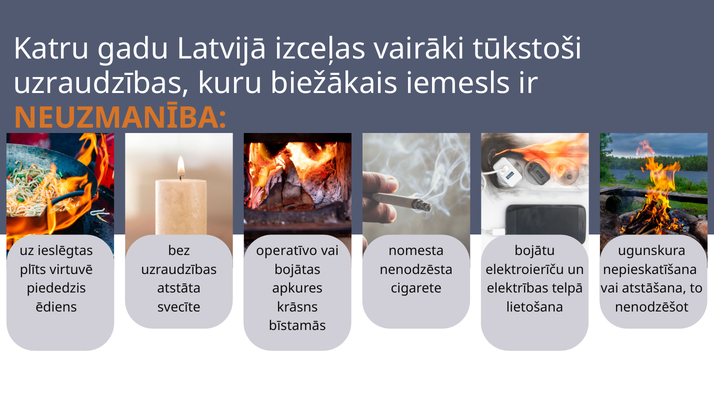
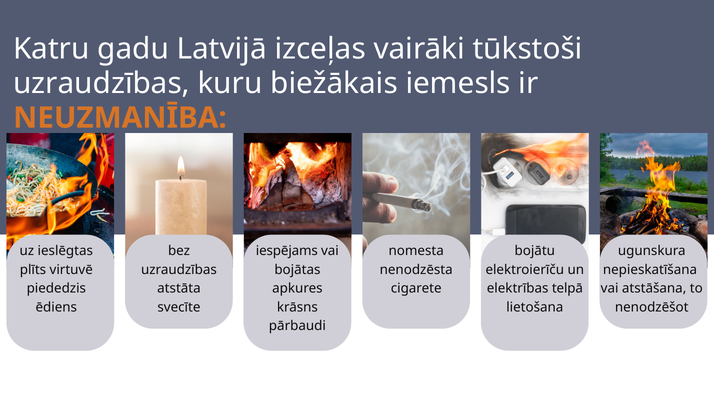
operatīvo: operatīvo -> iespējams
bīstamās: bīstamās -> pārbaudi
